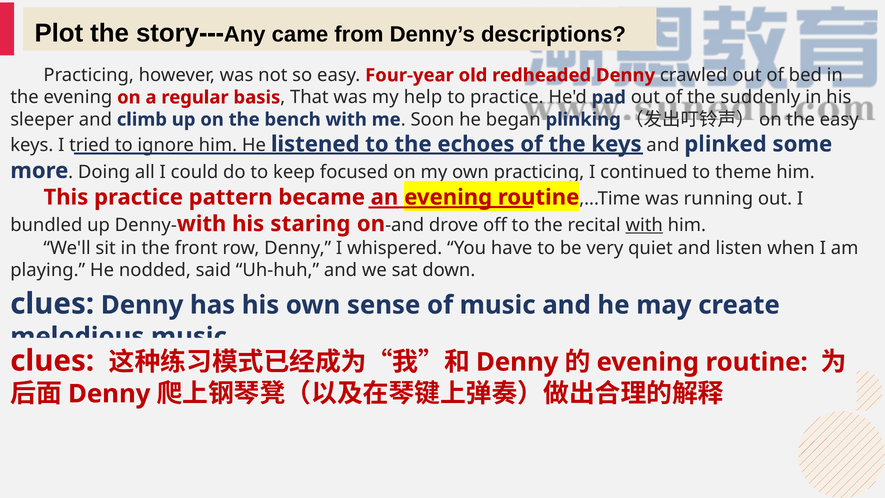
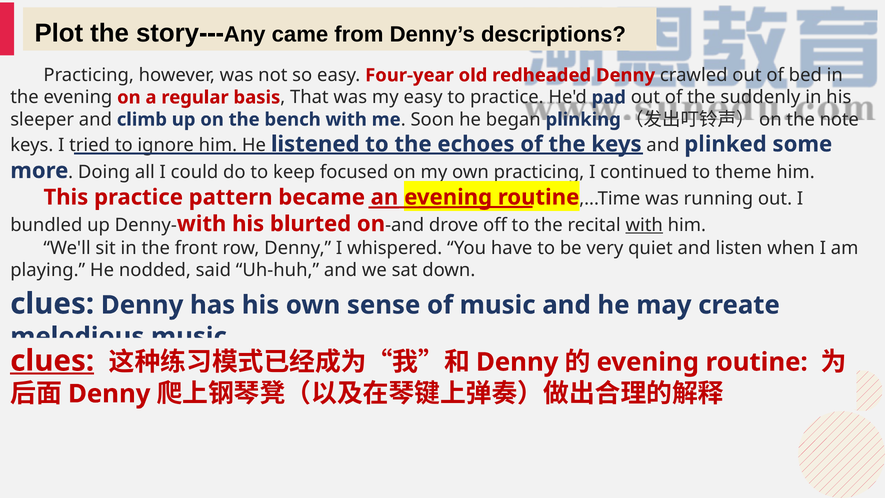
my help: help -> easy
the easy: easy -> note
staring: staring -> blurted
clues at (52, 361) underline: none -> present
